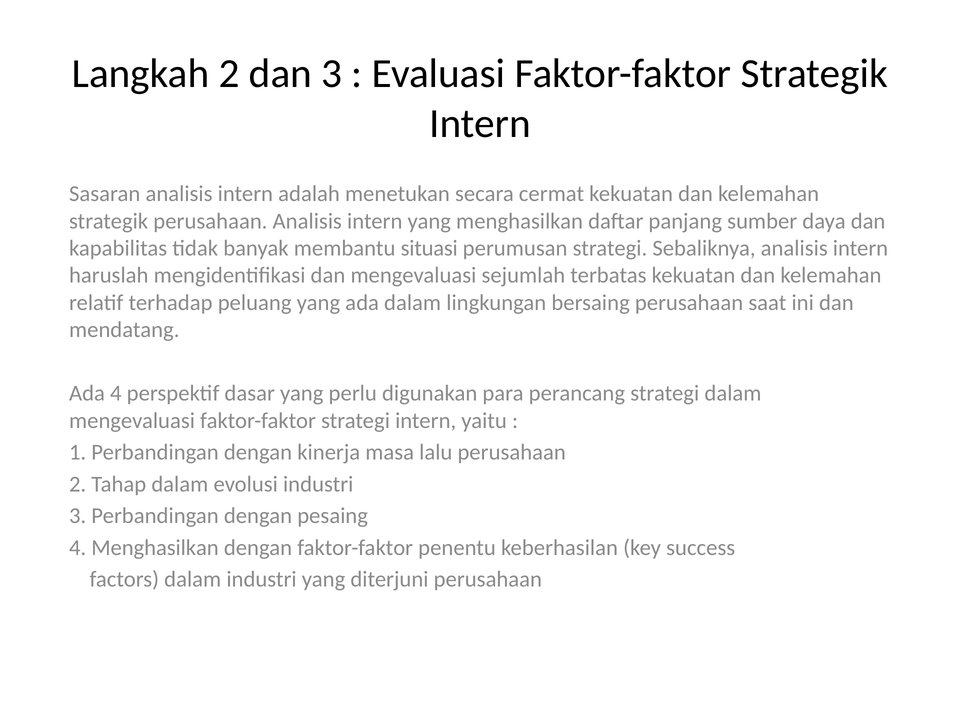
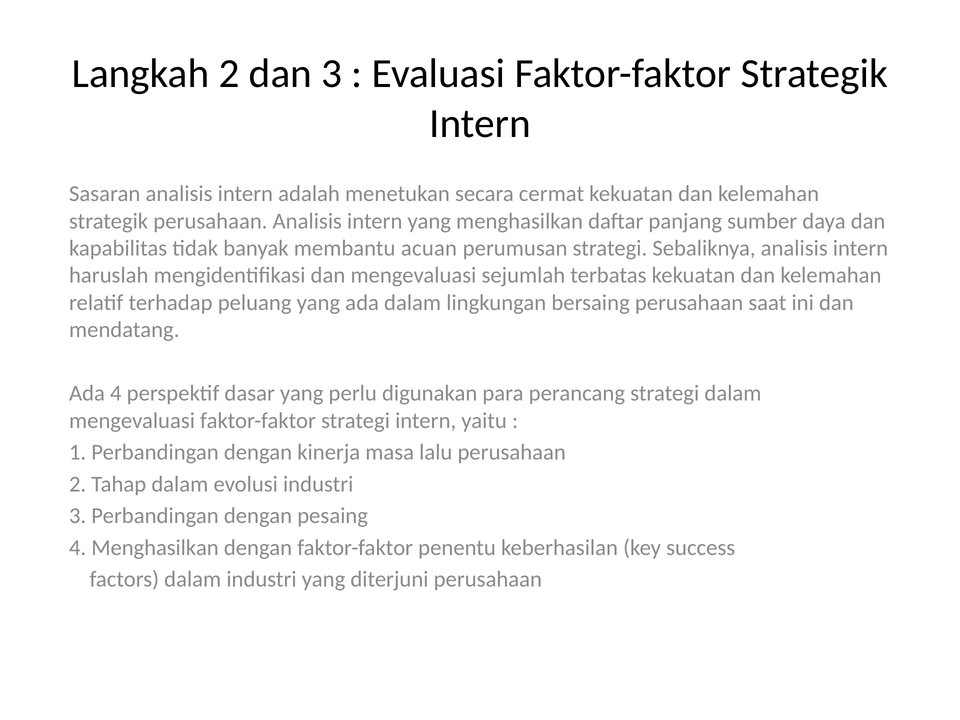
situasi: situasi -> acuan
